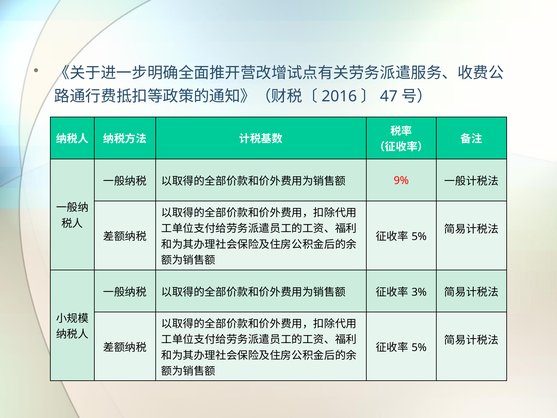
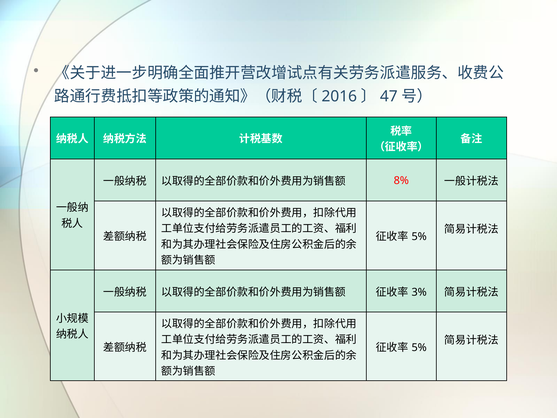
9%: 9% -> 8%
